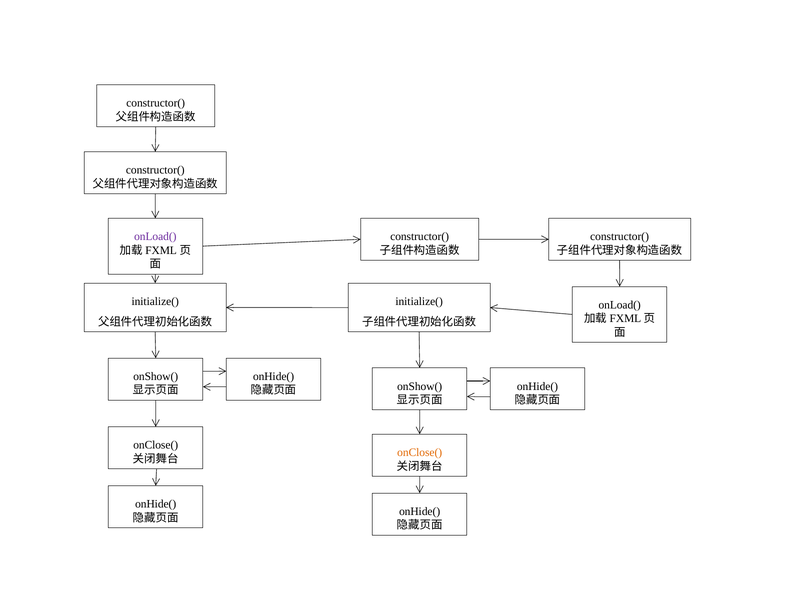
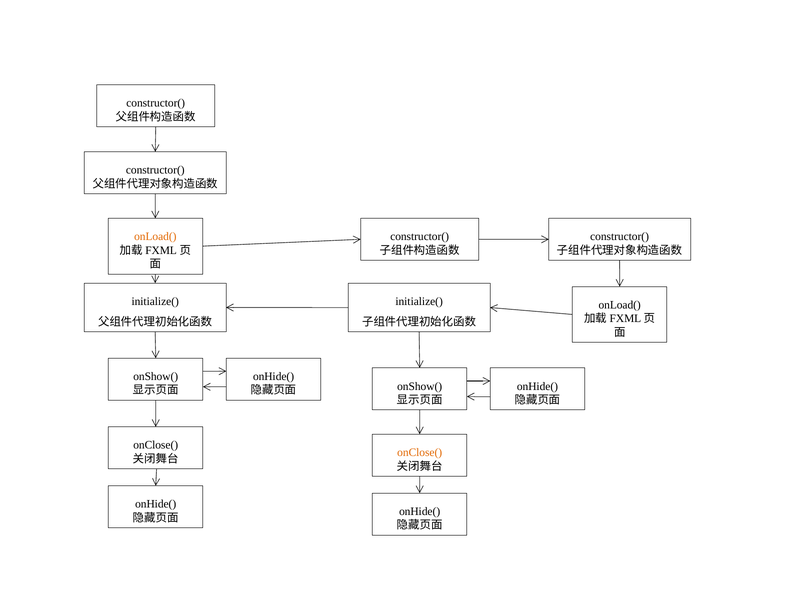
onLoad( at (155, 237) colour: purple -> orange
